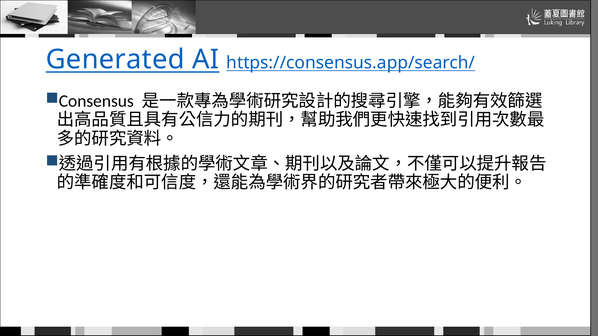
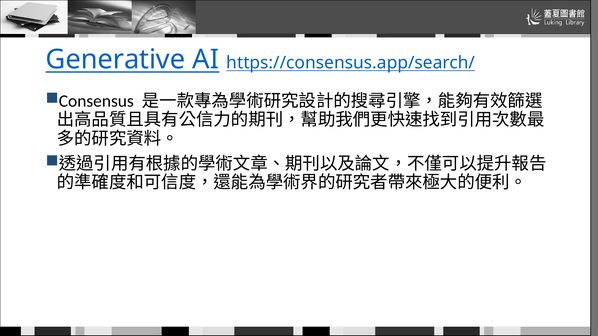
Generated: Generated -> Generative
